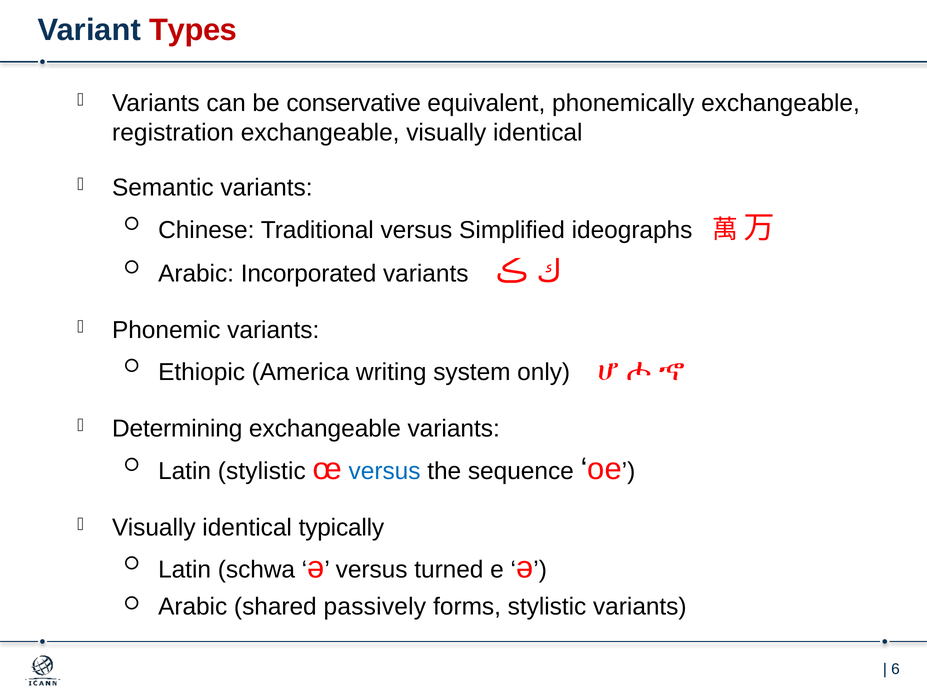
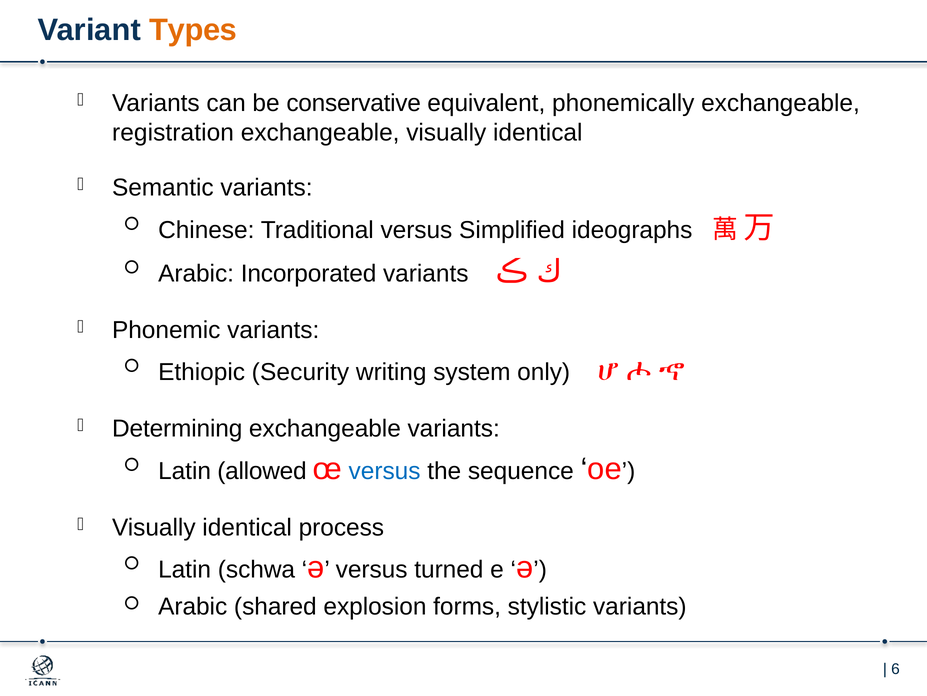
Types colour: red -> orange
America: America -> Security
Latin stylistic: stylistic -> allowed
typically: typically -> process
passively: passively -> explosion
